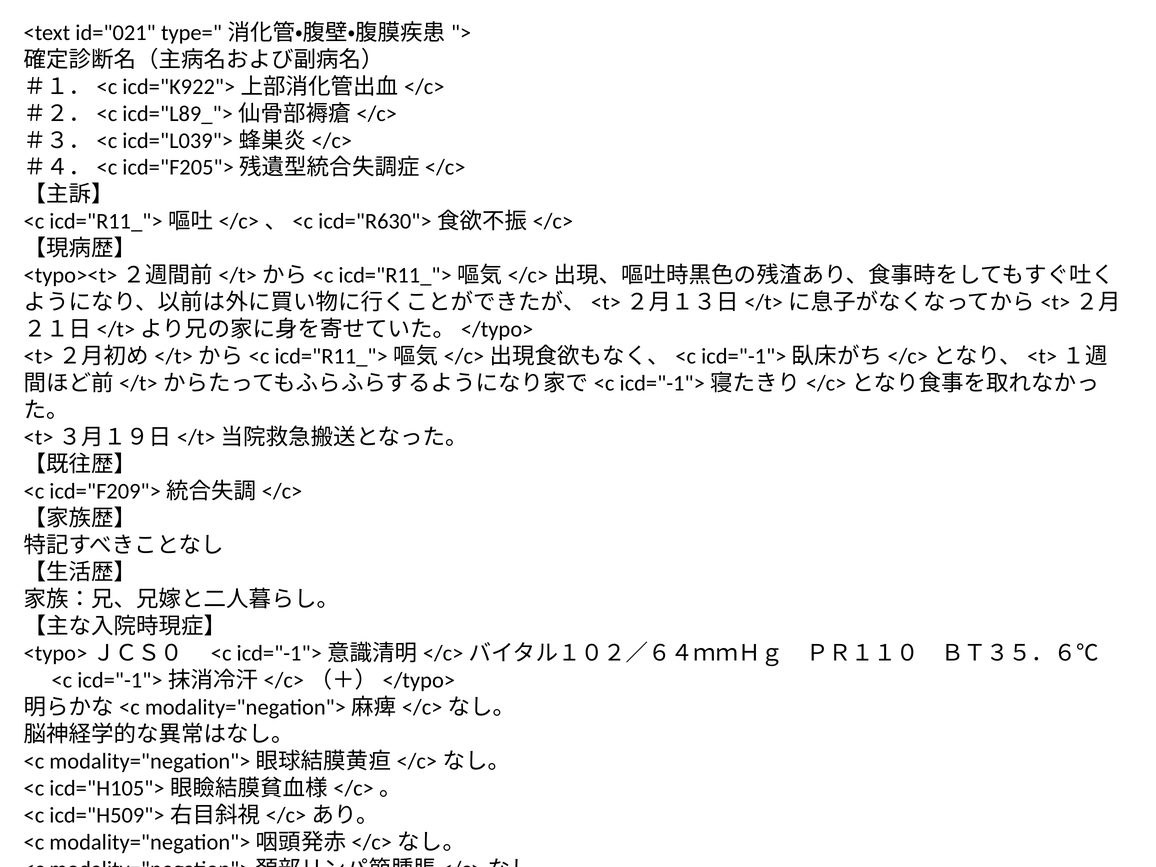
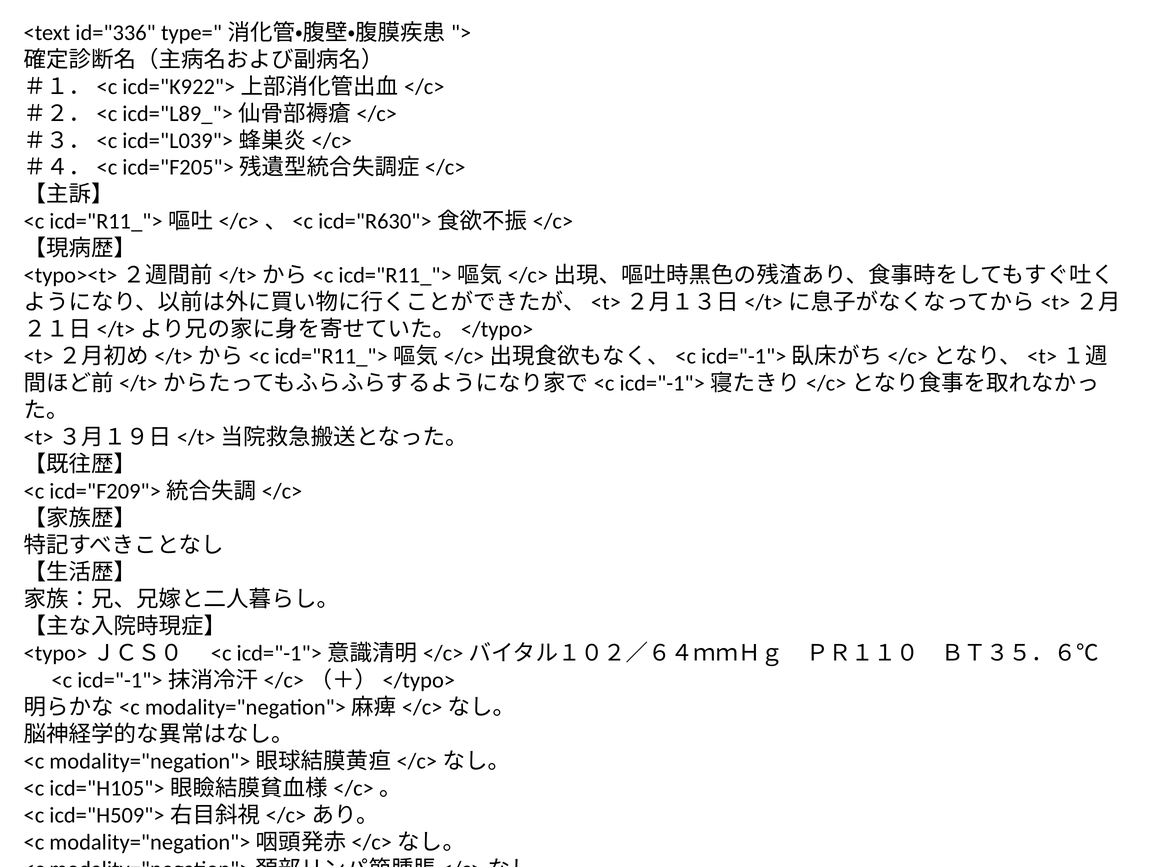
id="021: id="021 -> id="336
